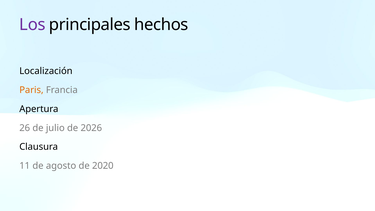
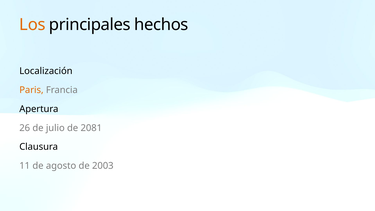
Los colour: purple -> orange
2026: 2026 -> 2081
2020: 2020 -> 2003
